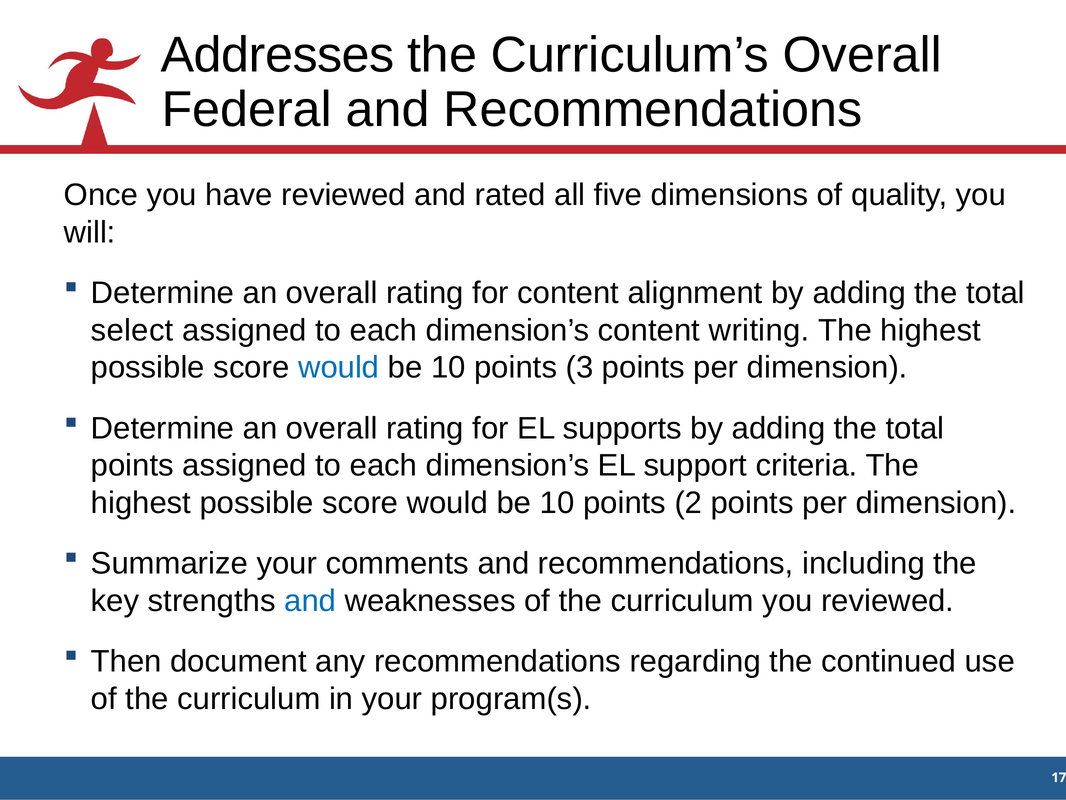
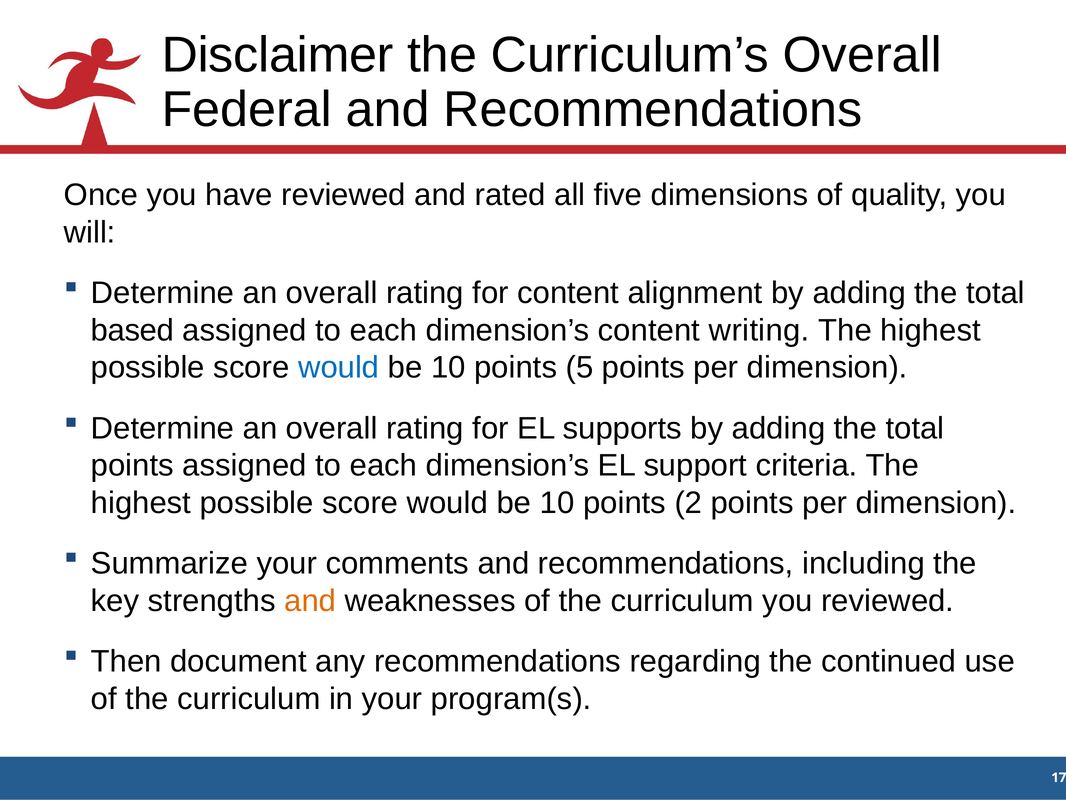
Addresses: Addresses -> Disclaimer
select: select -> based
3: 3 -> 5
and at (310, 601) colour: blue -> orange
